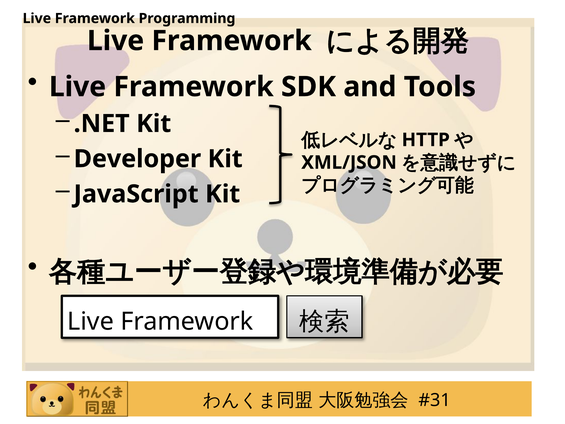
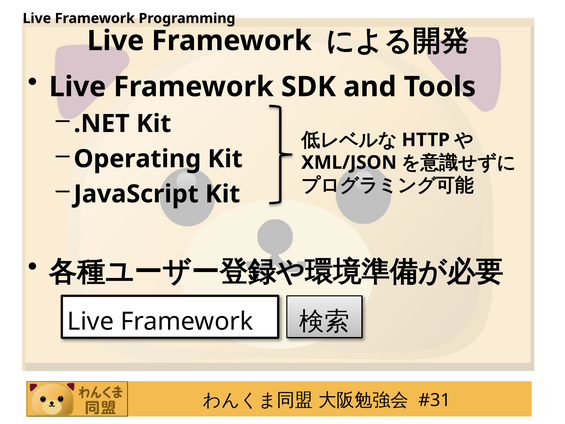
Developer: Developer -> Operating
